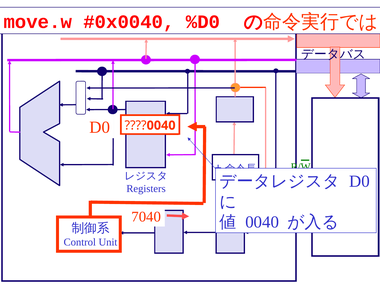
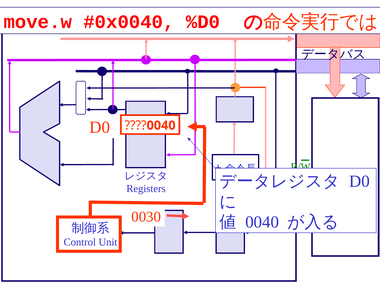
7040: 7040 -> 0030
